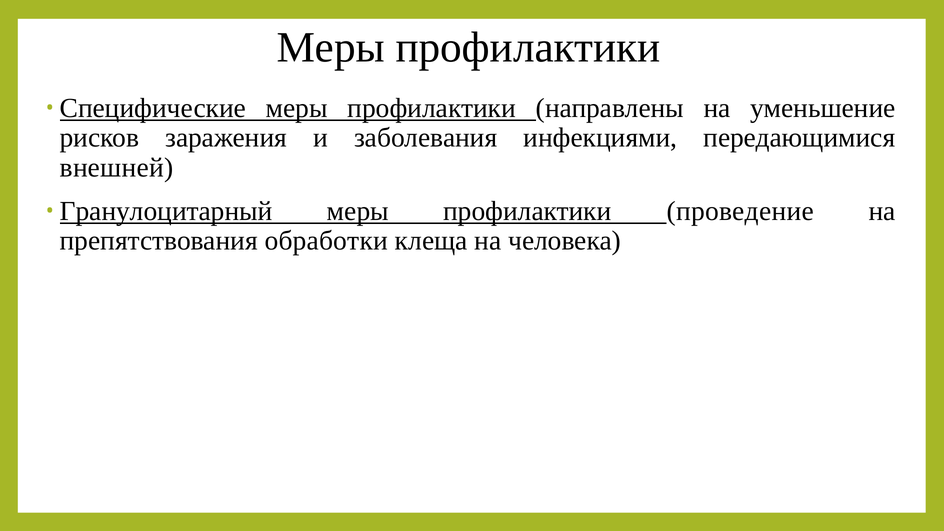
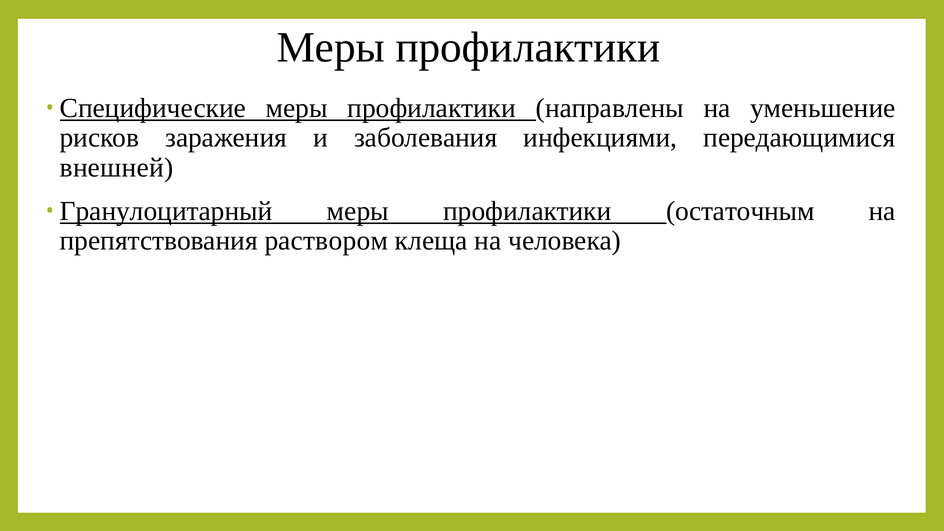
проведение: проведение -> остаточным
обработки: обработки -> раствором
